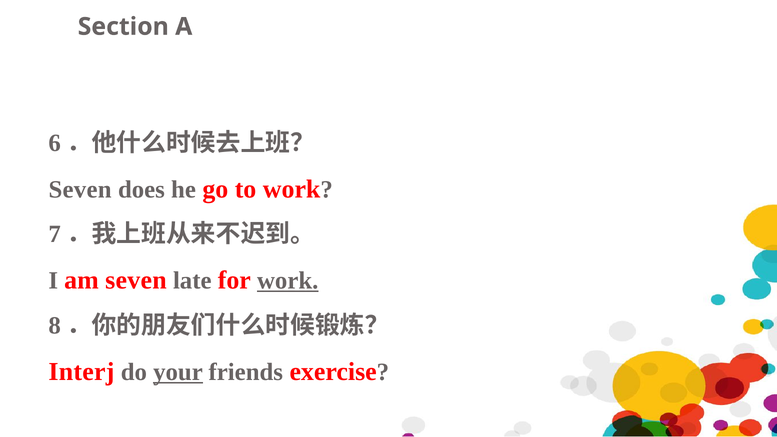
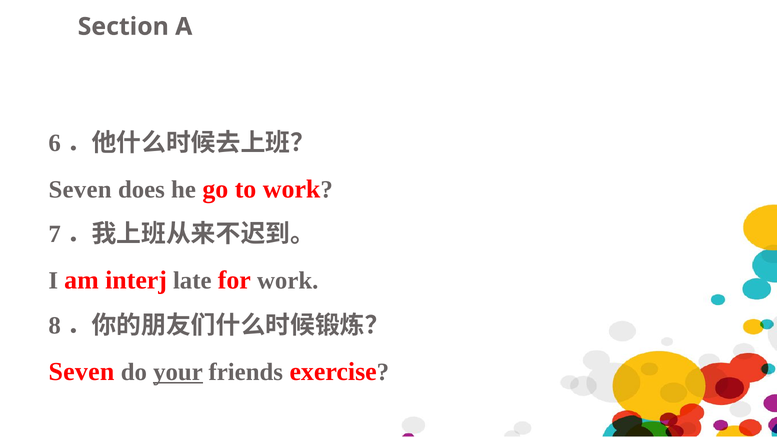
am seven: seven -> interj
work at (288, 281) underline: present -> none
Interj at (81, 372): Interj -> Seven
